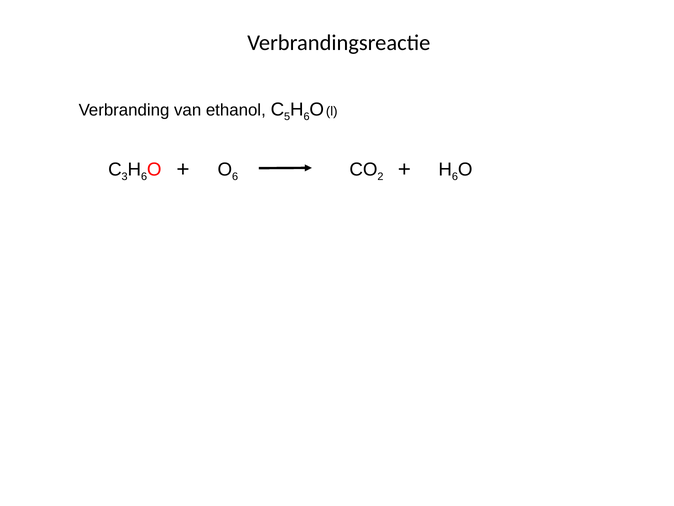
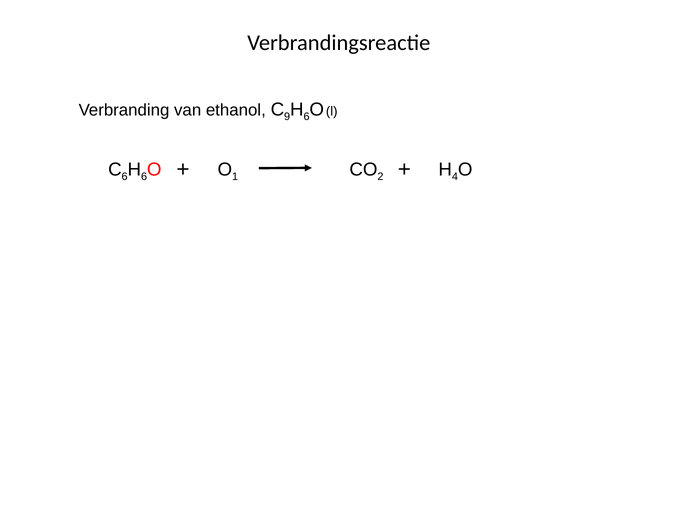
5: 5 -> 9
3 at (125, 176): 3 -> 6
6 at (235, 176): 6 -> 1
6 at (455, 176): 6 -> 4
